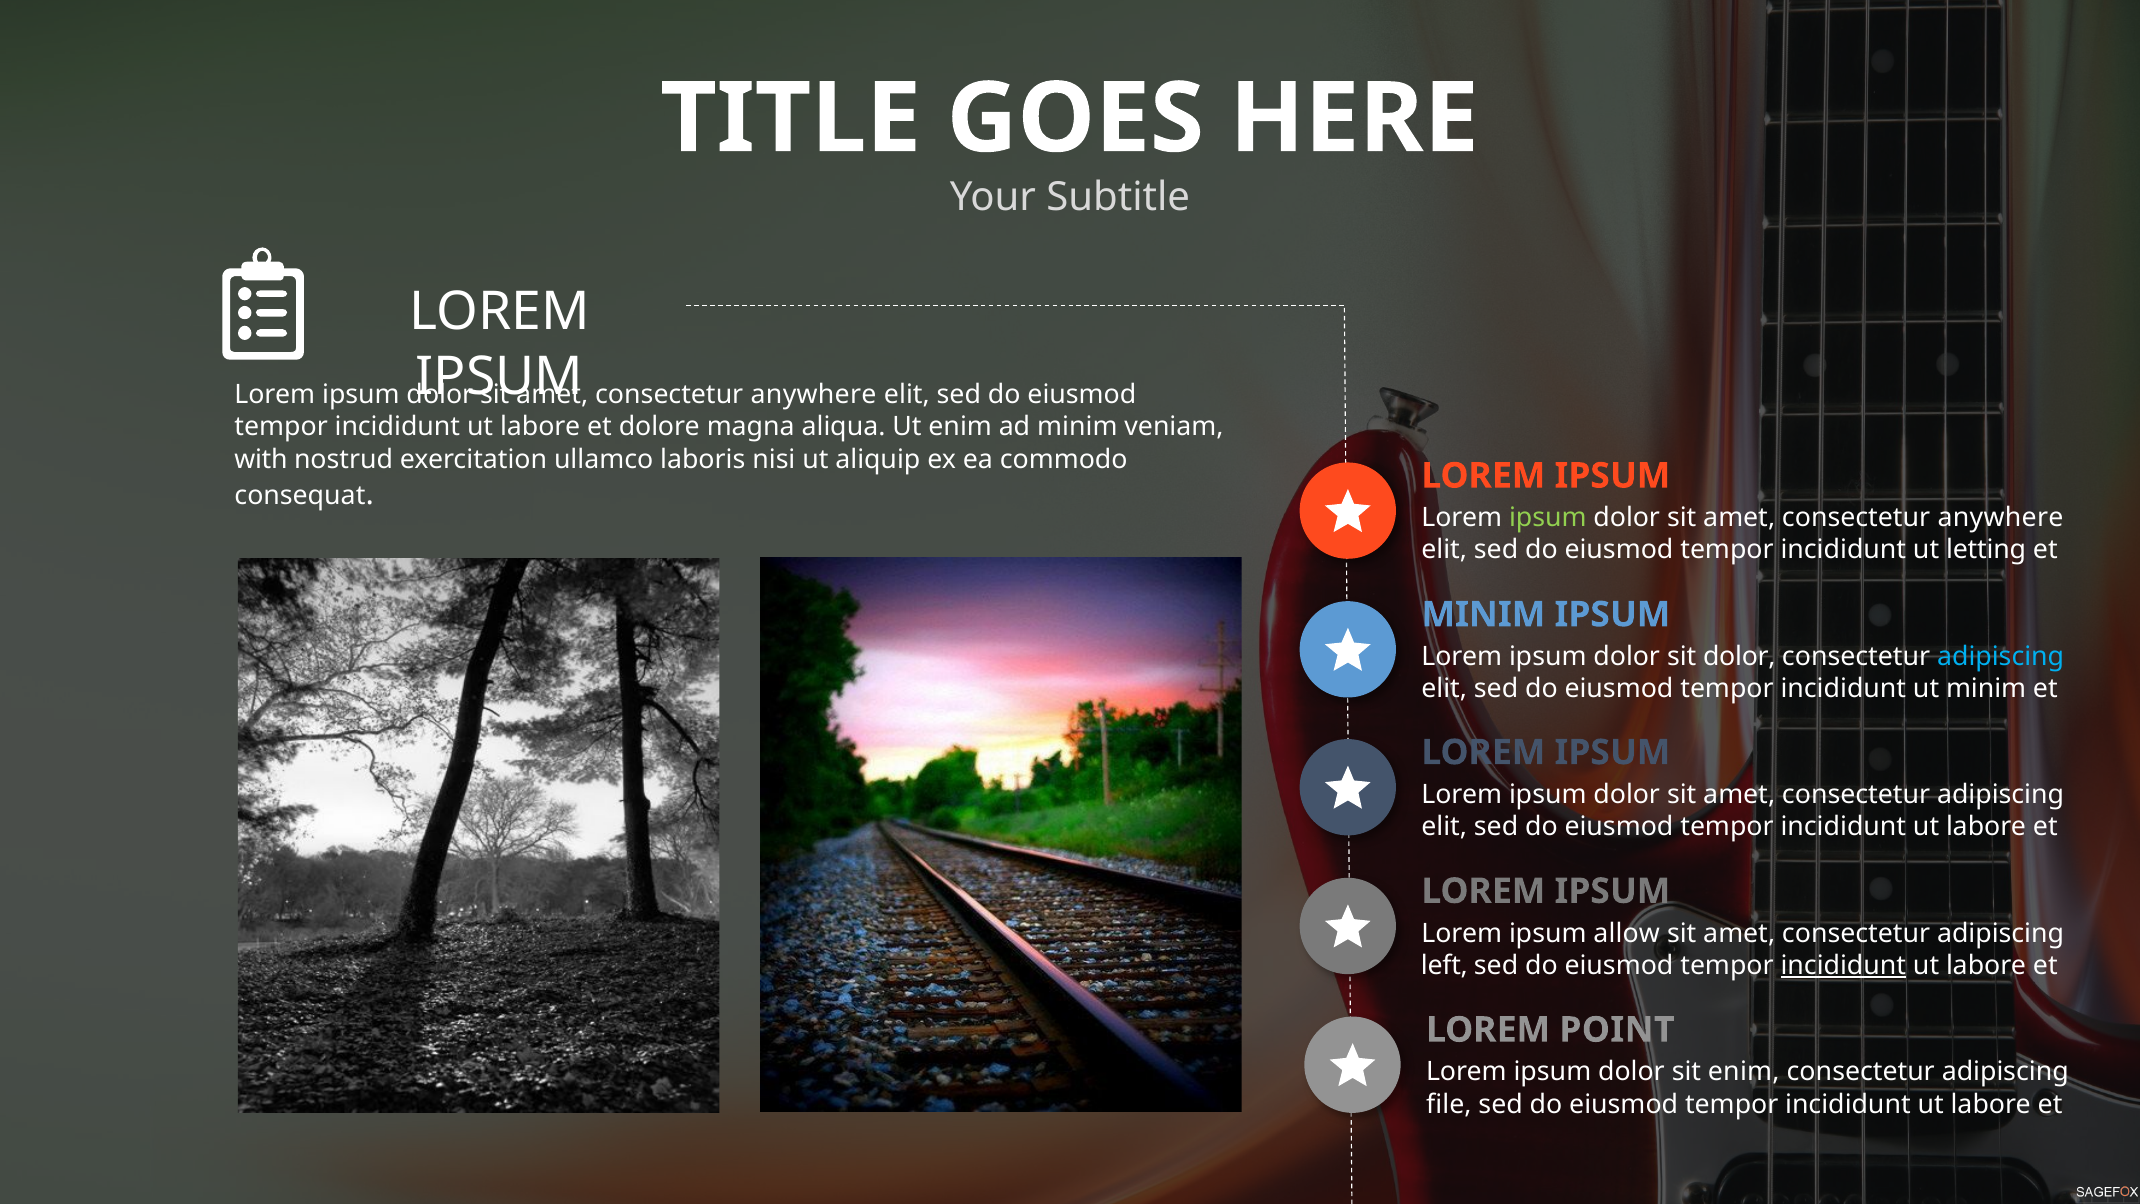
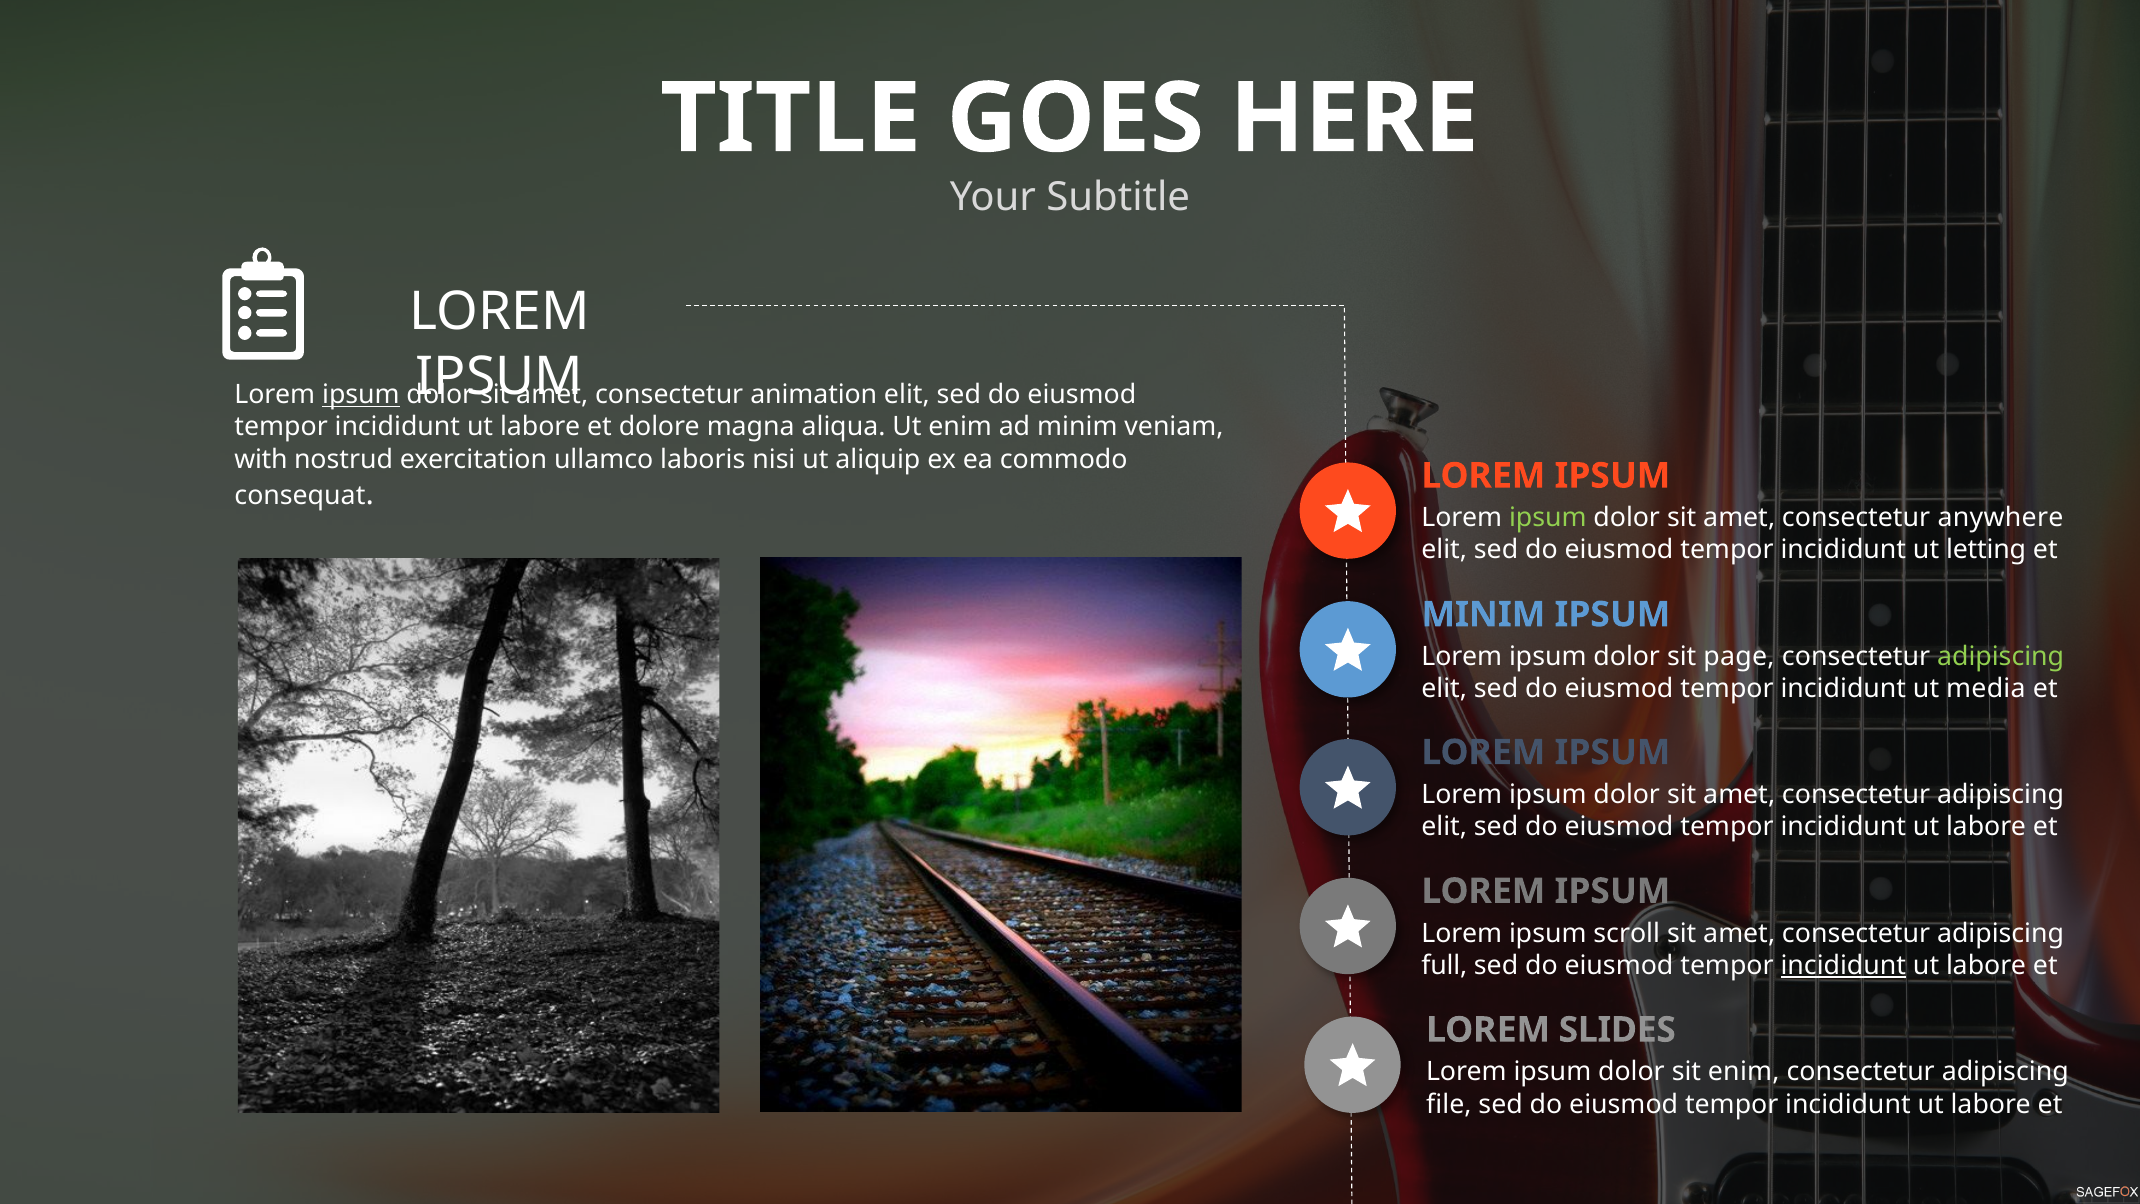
ipsum at (361, 395) underline: none -> present
anywhere at (814, 395): anywhere -> animation
sit dolor: dolor -> page
adipiscing at (2001, 657) colour: light blue -> light green
ut minim: minim -> media
allow: allow -> scroll
left: left -> full
POINT: POINT -> SLIDES
